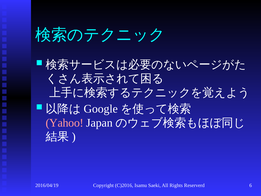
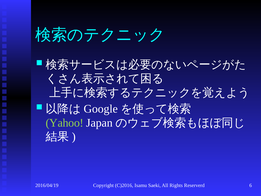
Yahoo colour: pink -> light green
